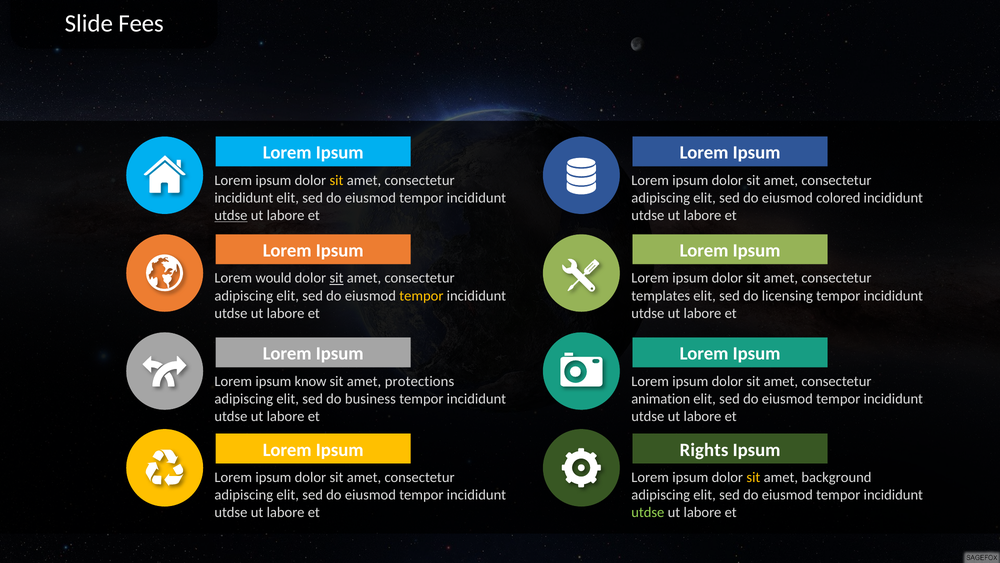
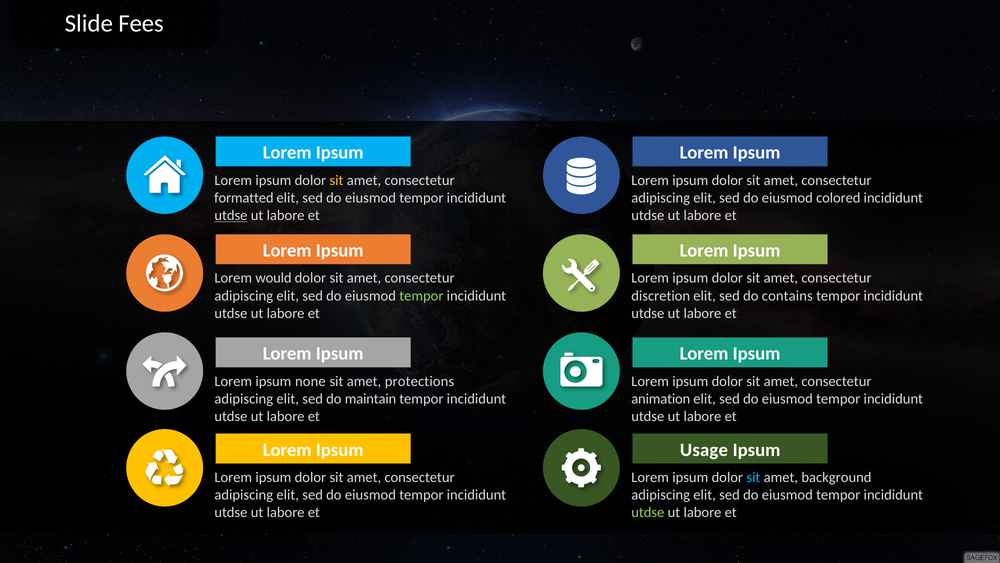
incididunt at (244, 198): incididunt -> formatted
sit at (336, 278) underline: present -> none
tempor at (421, 295) colour: yellow -> light green
templates: templates -> discretion
licensing: licensing -> contains
know: know -> none
business: business -> maintain
Rights: Rights -> Usage
sit at (753, 477) colour: yellow -> light blue
